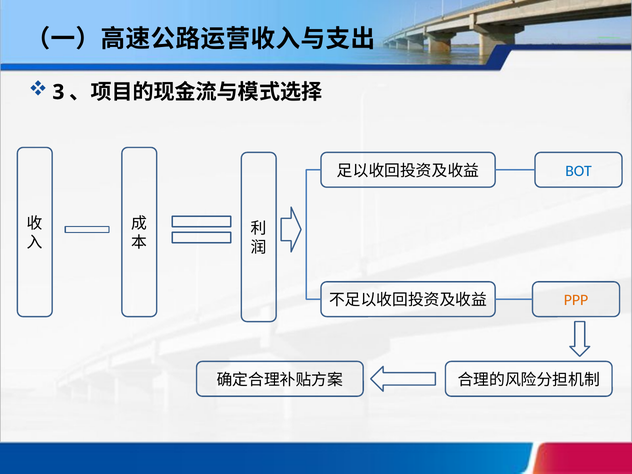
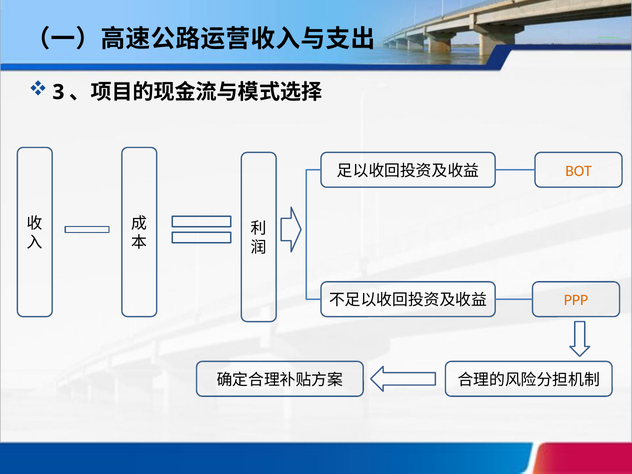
BOT colour: blue -> orange
